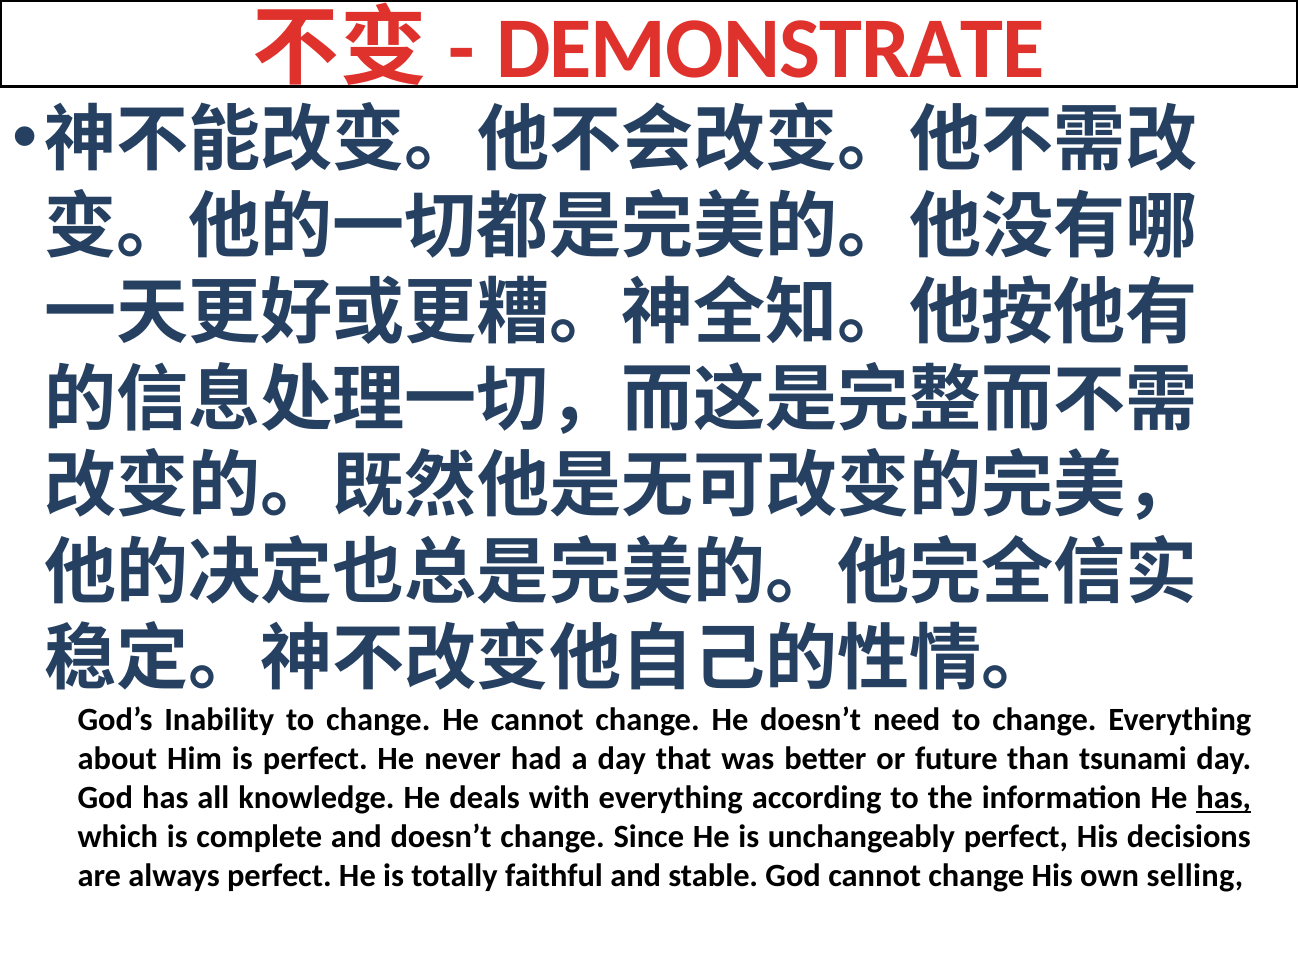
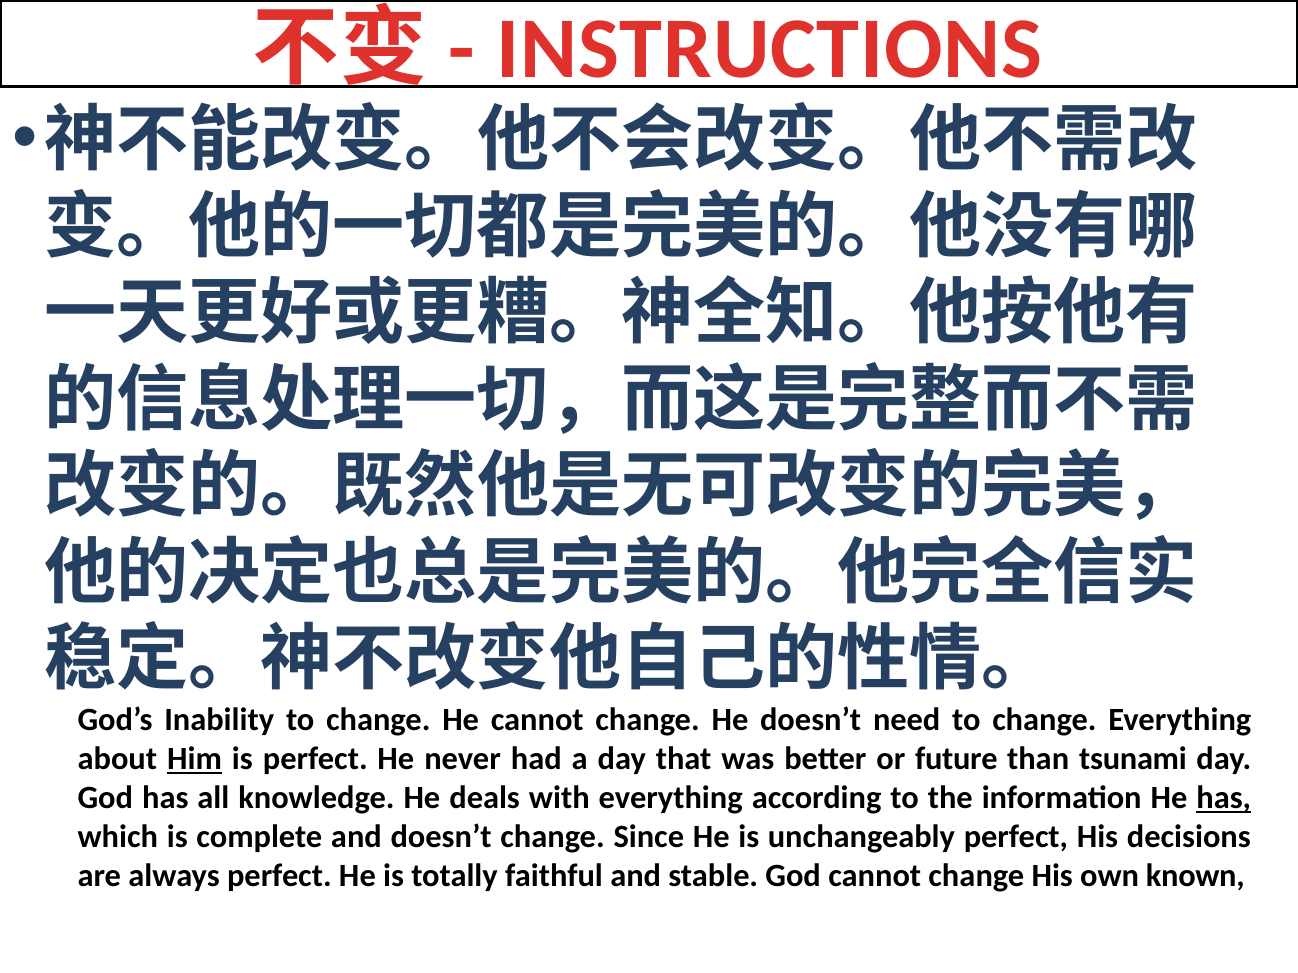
DEMONSTRATE: DEMONSTRATE -> INSTRUCTIONS
Him underline: none -> present
selling: selling -> known
